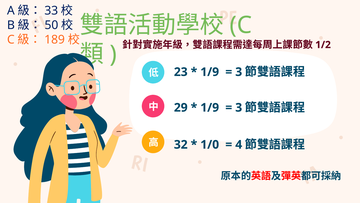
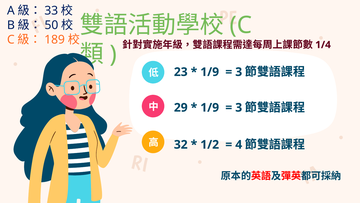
1/2: 1/2 -> 1/4
1/0: 1/0 -> 1/2
